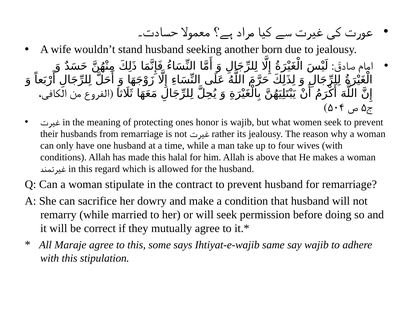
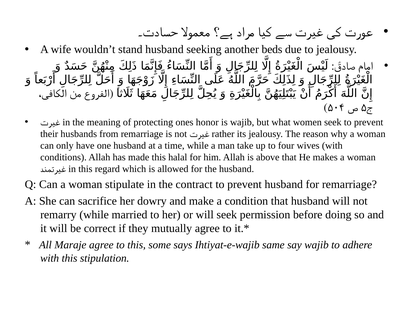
born: born -> beds
